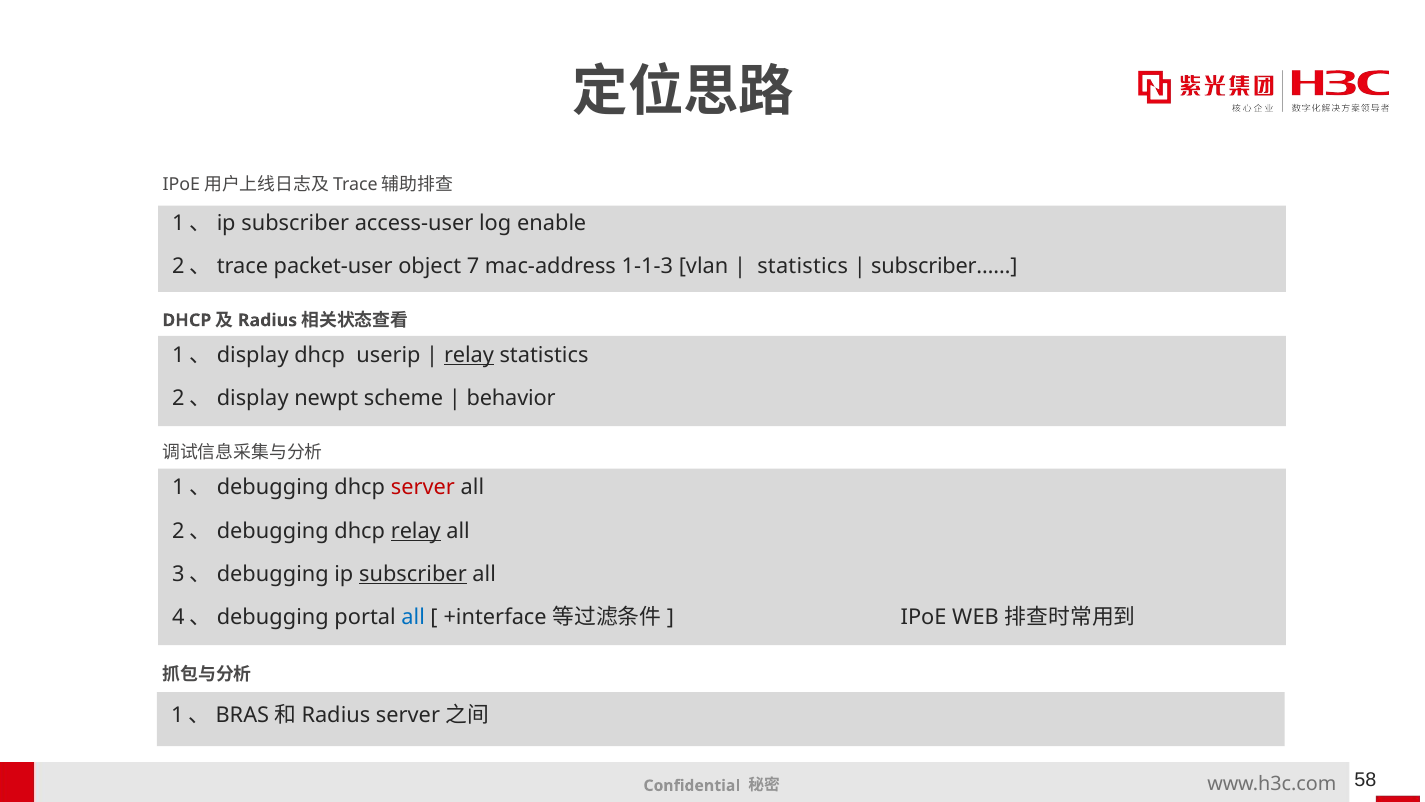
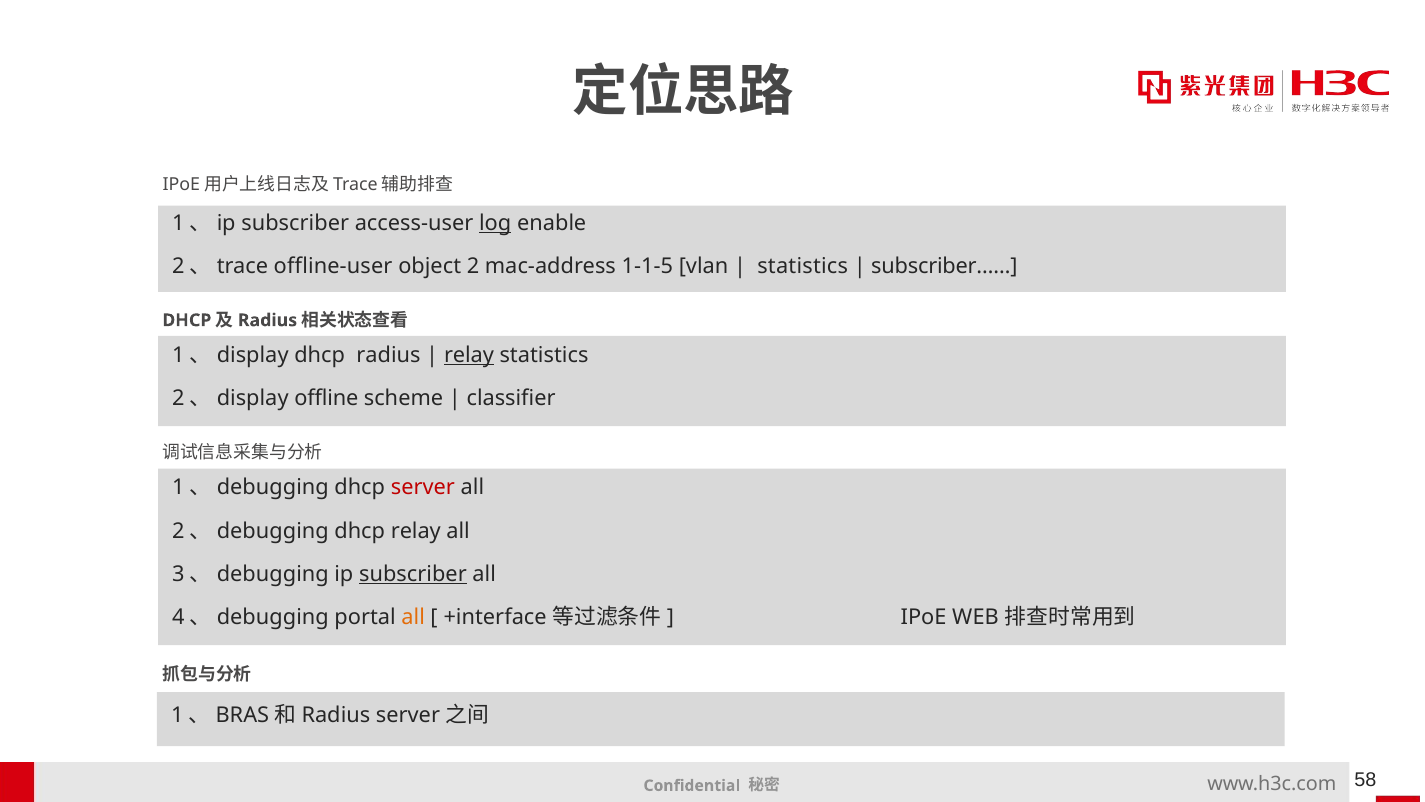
log underline: none -> present
packet-user: packet-user -> offline-user
7: 7 -> 2
1-1-3: 1-1-3 -> 1-1-5
userip: userip -> radius
newpt: newpt -> offline
behavior: behavior -> classifier
relay at (416, 531) underline: present -> none
all at (413, 617) colour: blue -> orange
